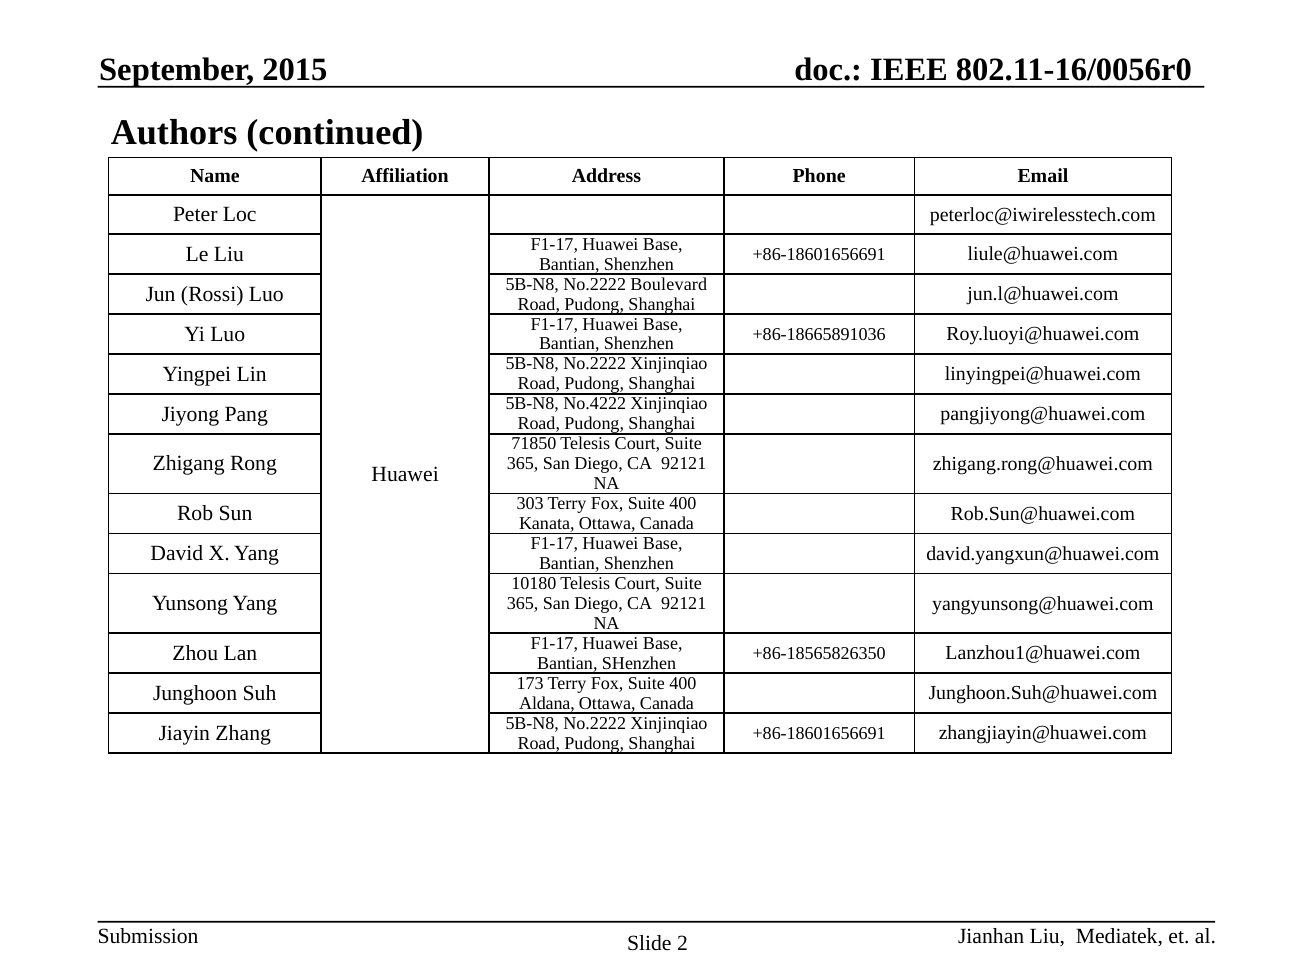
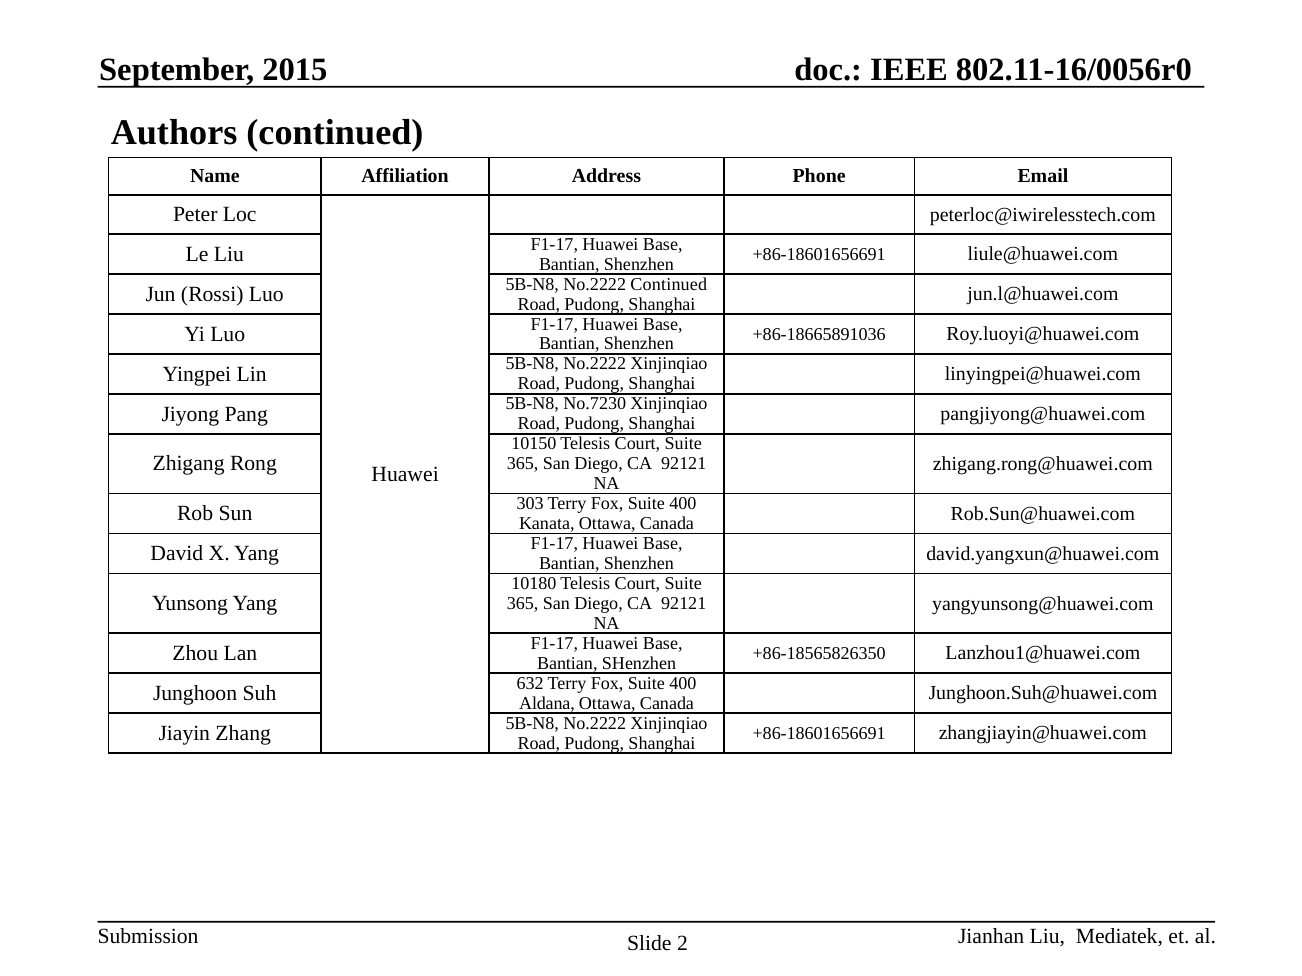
No.2222 Boulevard: Boulevard -> Continued
No.4222: No.4222 -> No.7230
71850: 71850 -> 10150
173: 173 -> 632
